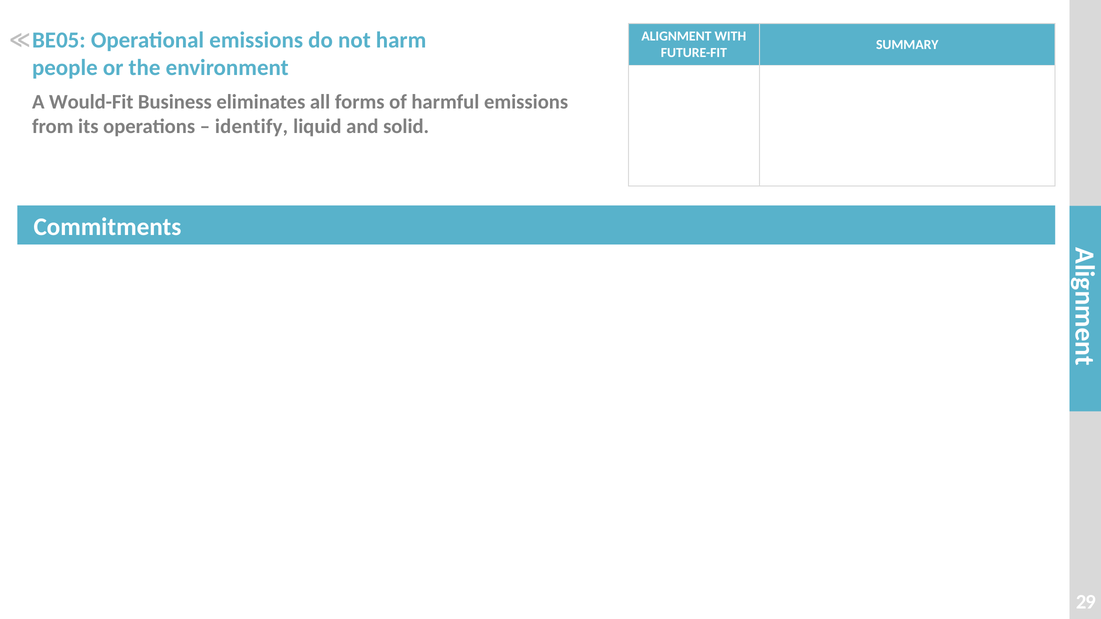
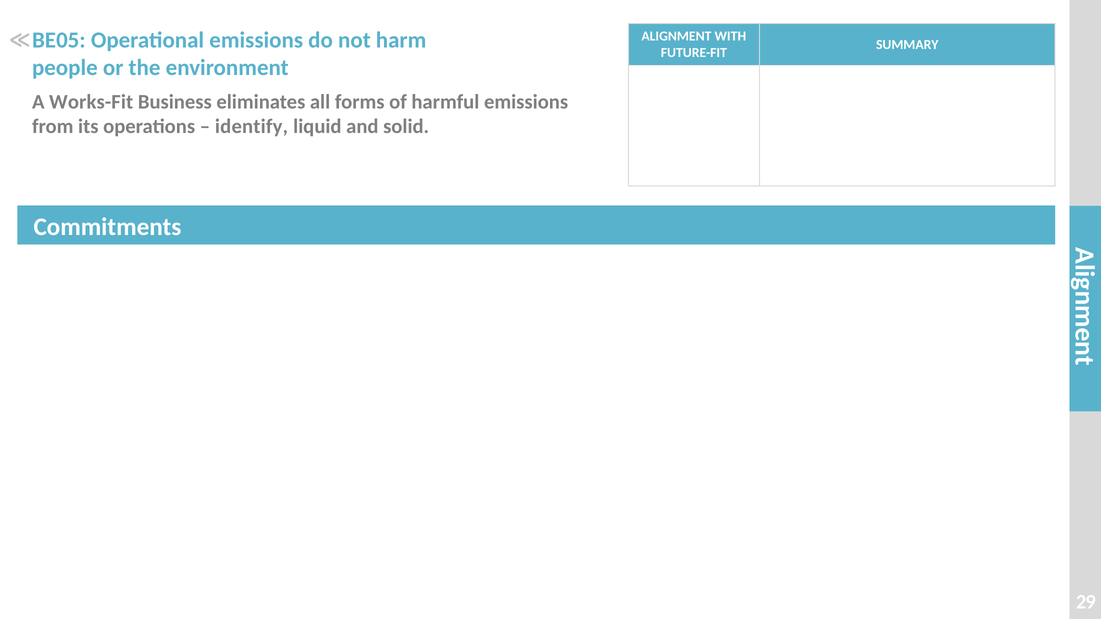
Would-Fit: Would-Fit -> Works-Fit
